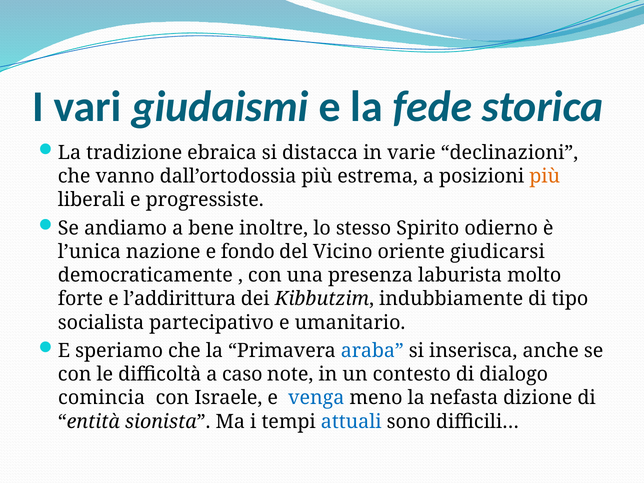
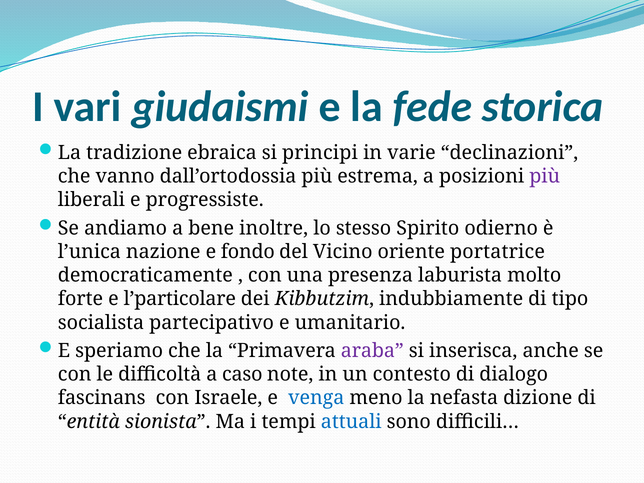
distacca: distacca -> principi
più at (545, 176) colour: orange -> purple
giudicarsi: giudicarsi -> portatrice
l’addirittura: l’addirittura -> l’particolare
araba colour: blue -> purple
comincia: comincia -> fascinans
